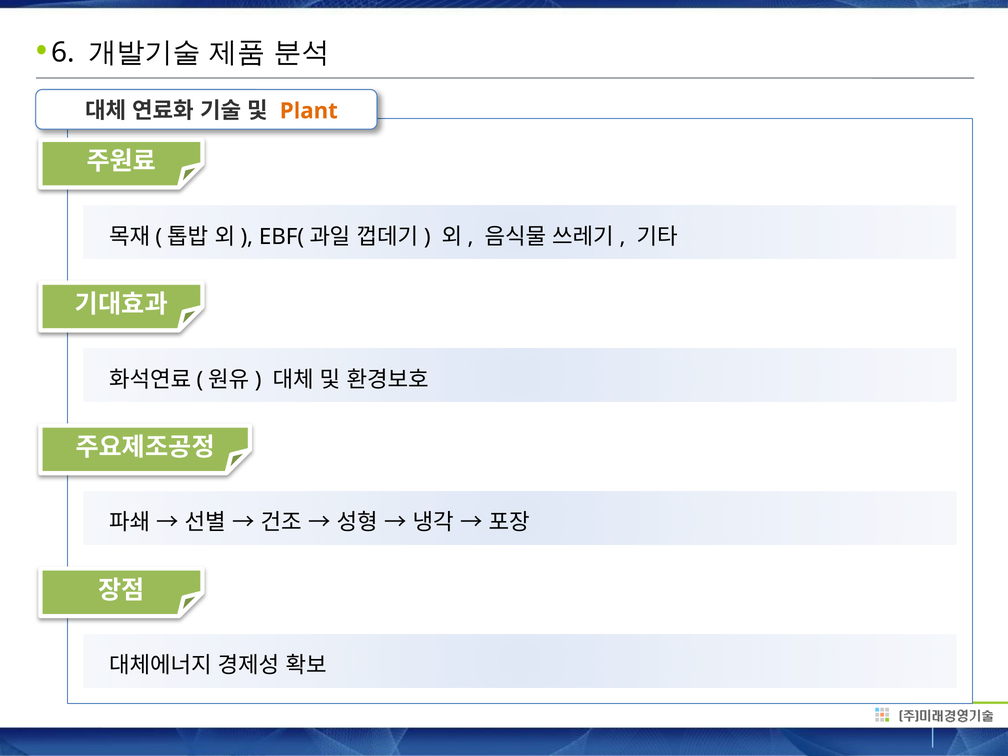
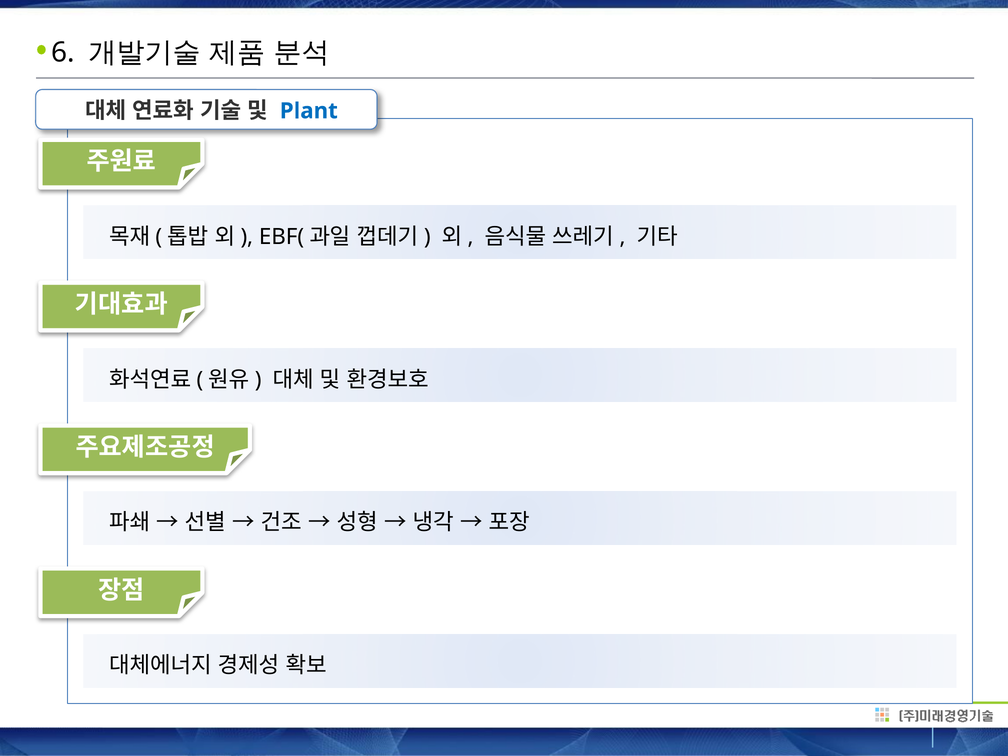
Plant colour: orange -> blue
